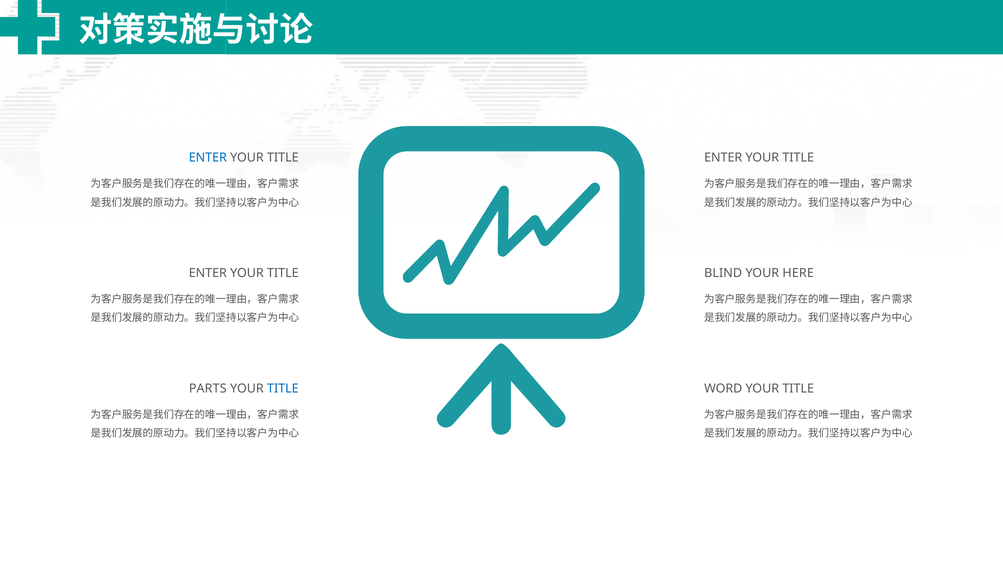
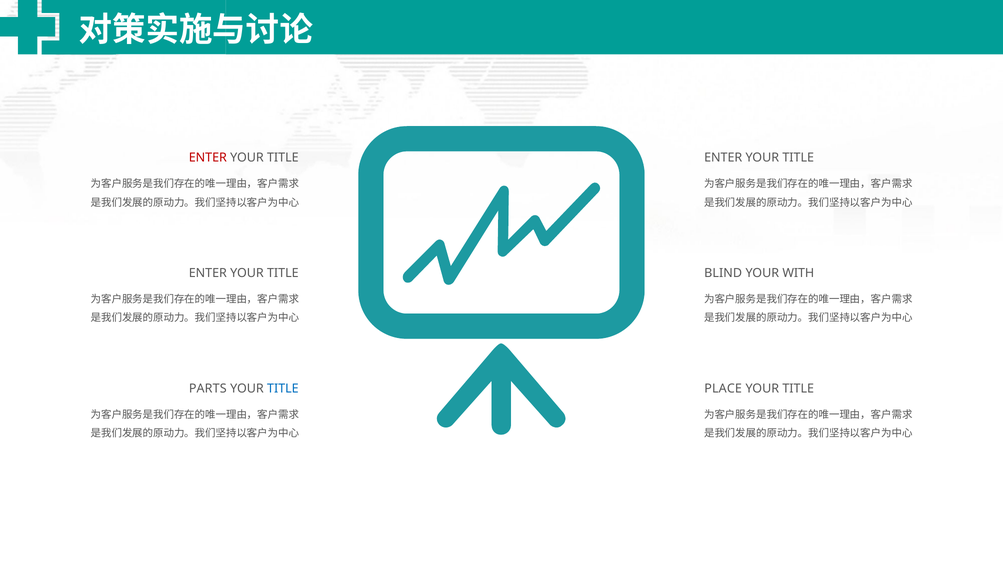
ENTER at (208, 158) colour: blue -> red
HERE: HERE -> WITH
WORD: WORD -> PLACE
